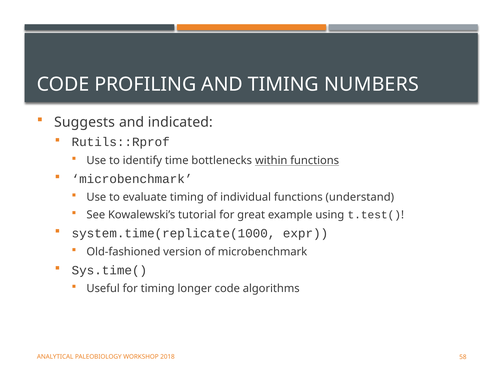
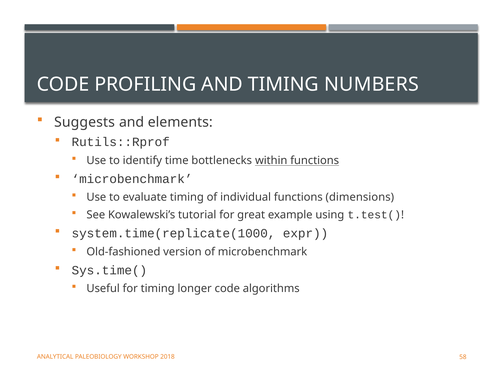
indicated: indicated -> elements
understand: understand -> dimensions
